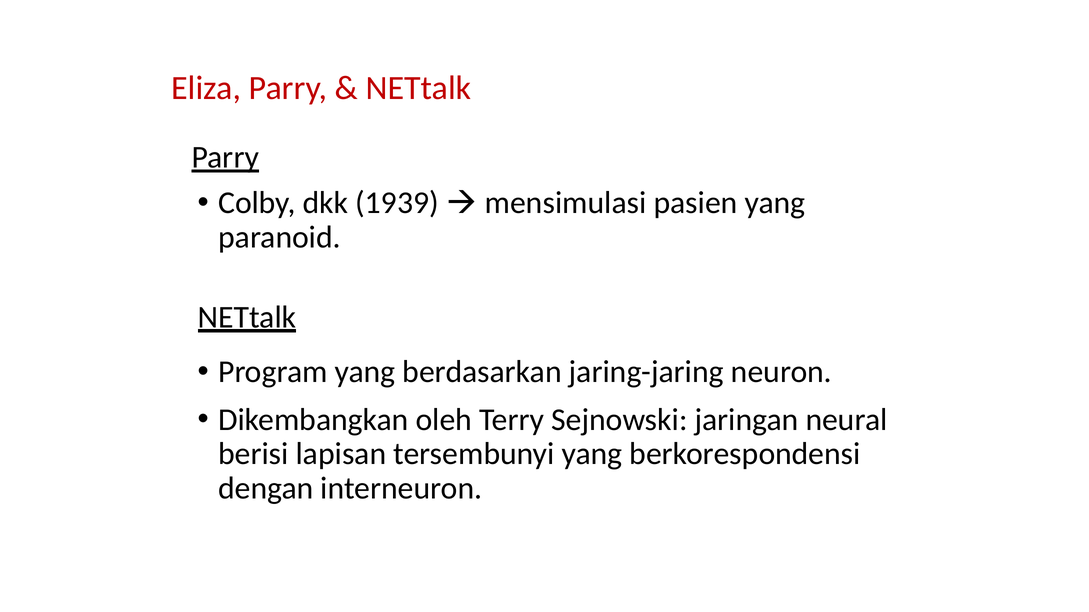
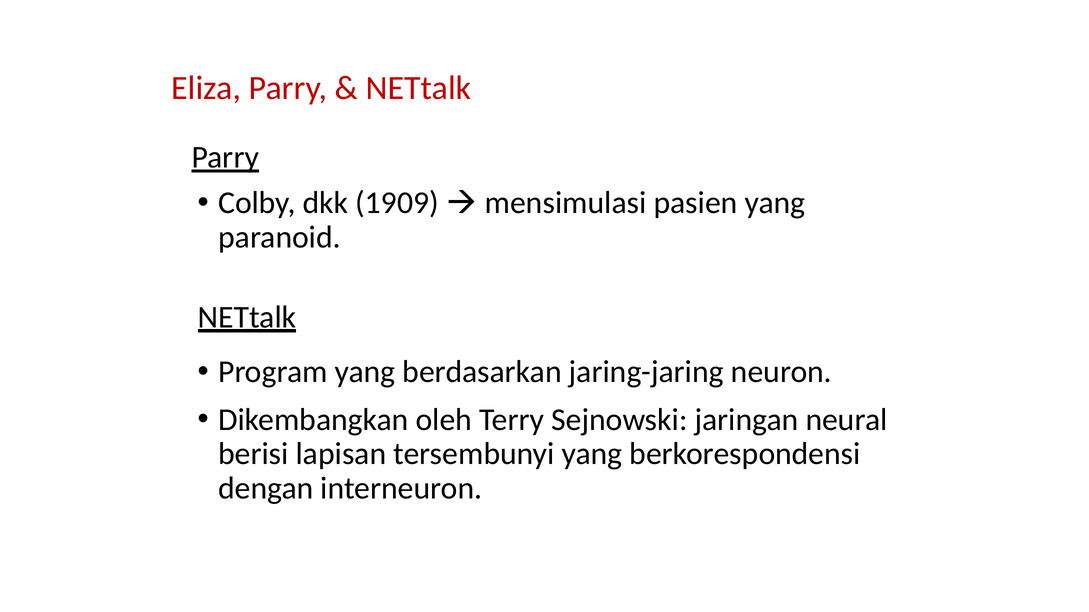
1939: 1939 -> 1909
